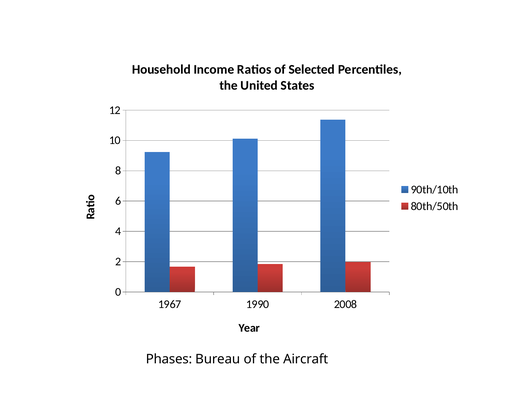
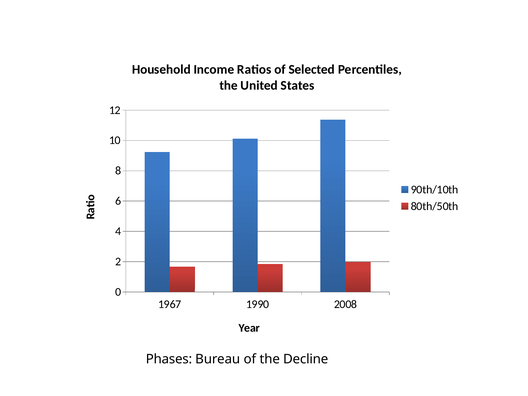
Aircraft: Aircraft -> Decline
